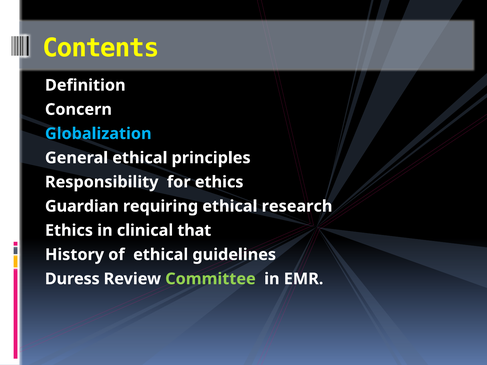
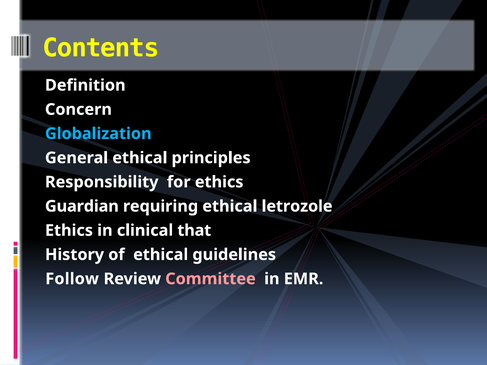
research: research -> letrozole
Duress: Duress -> Follow
Committee colour: light green -> pink
